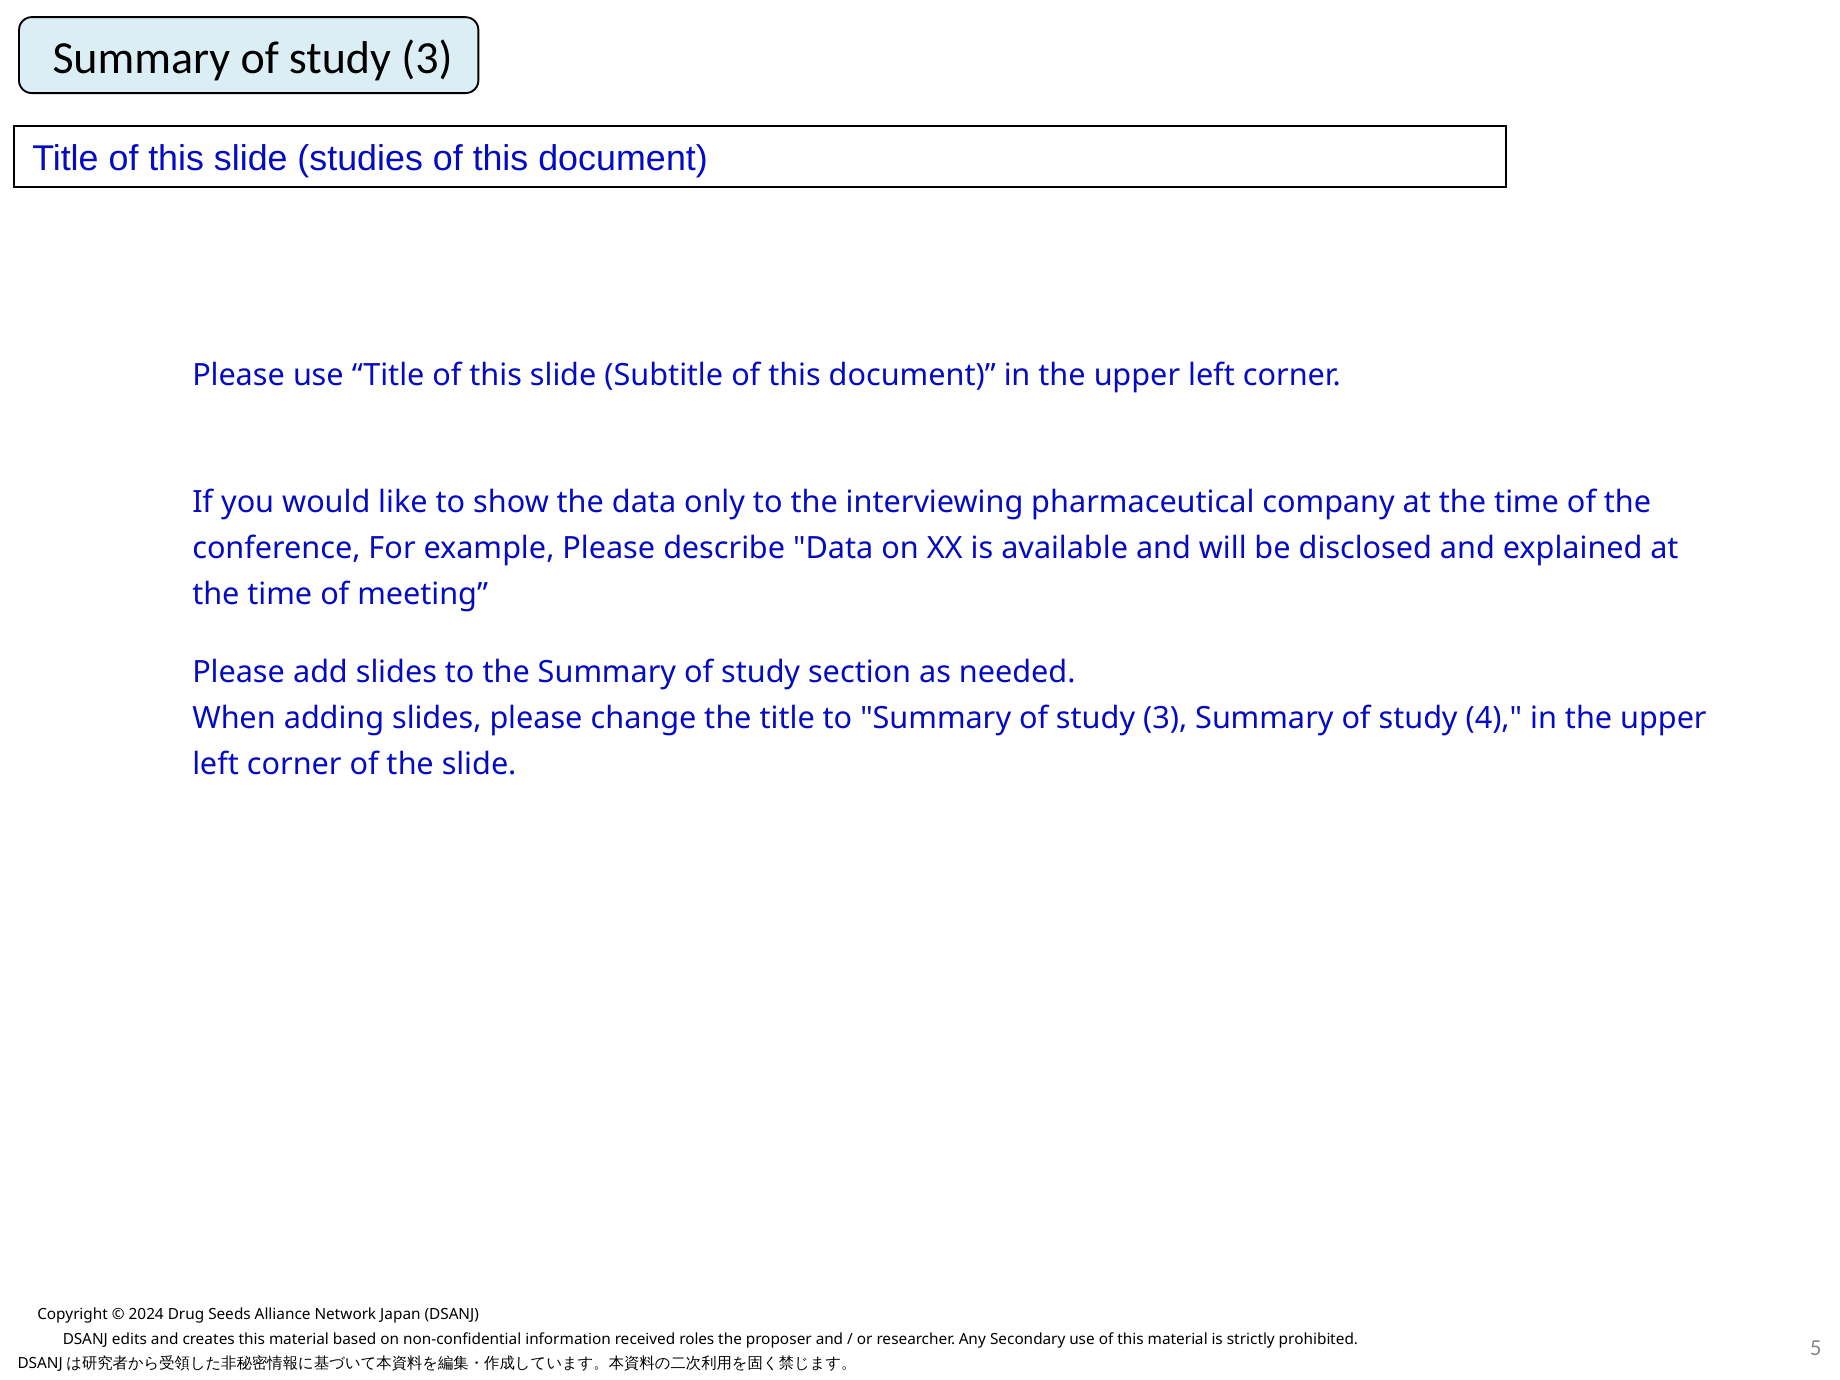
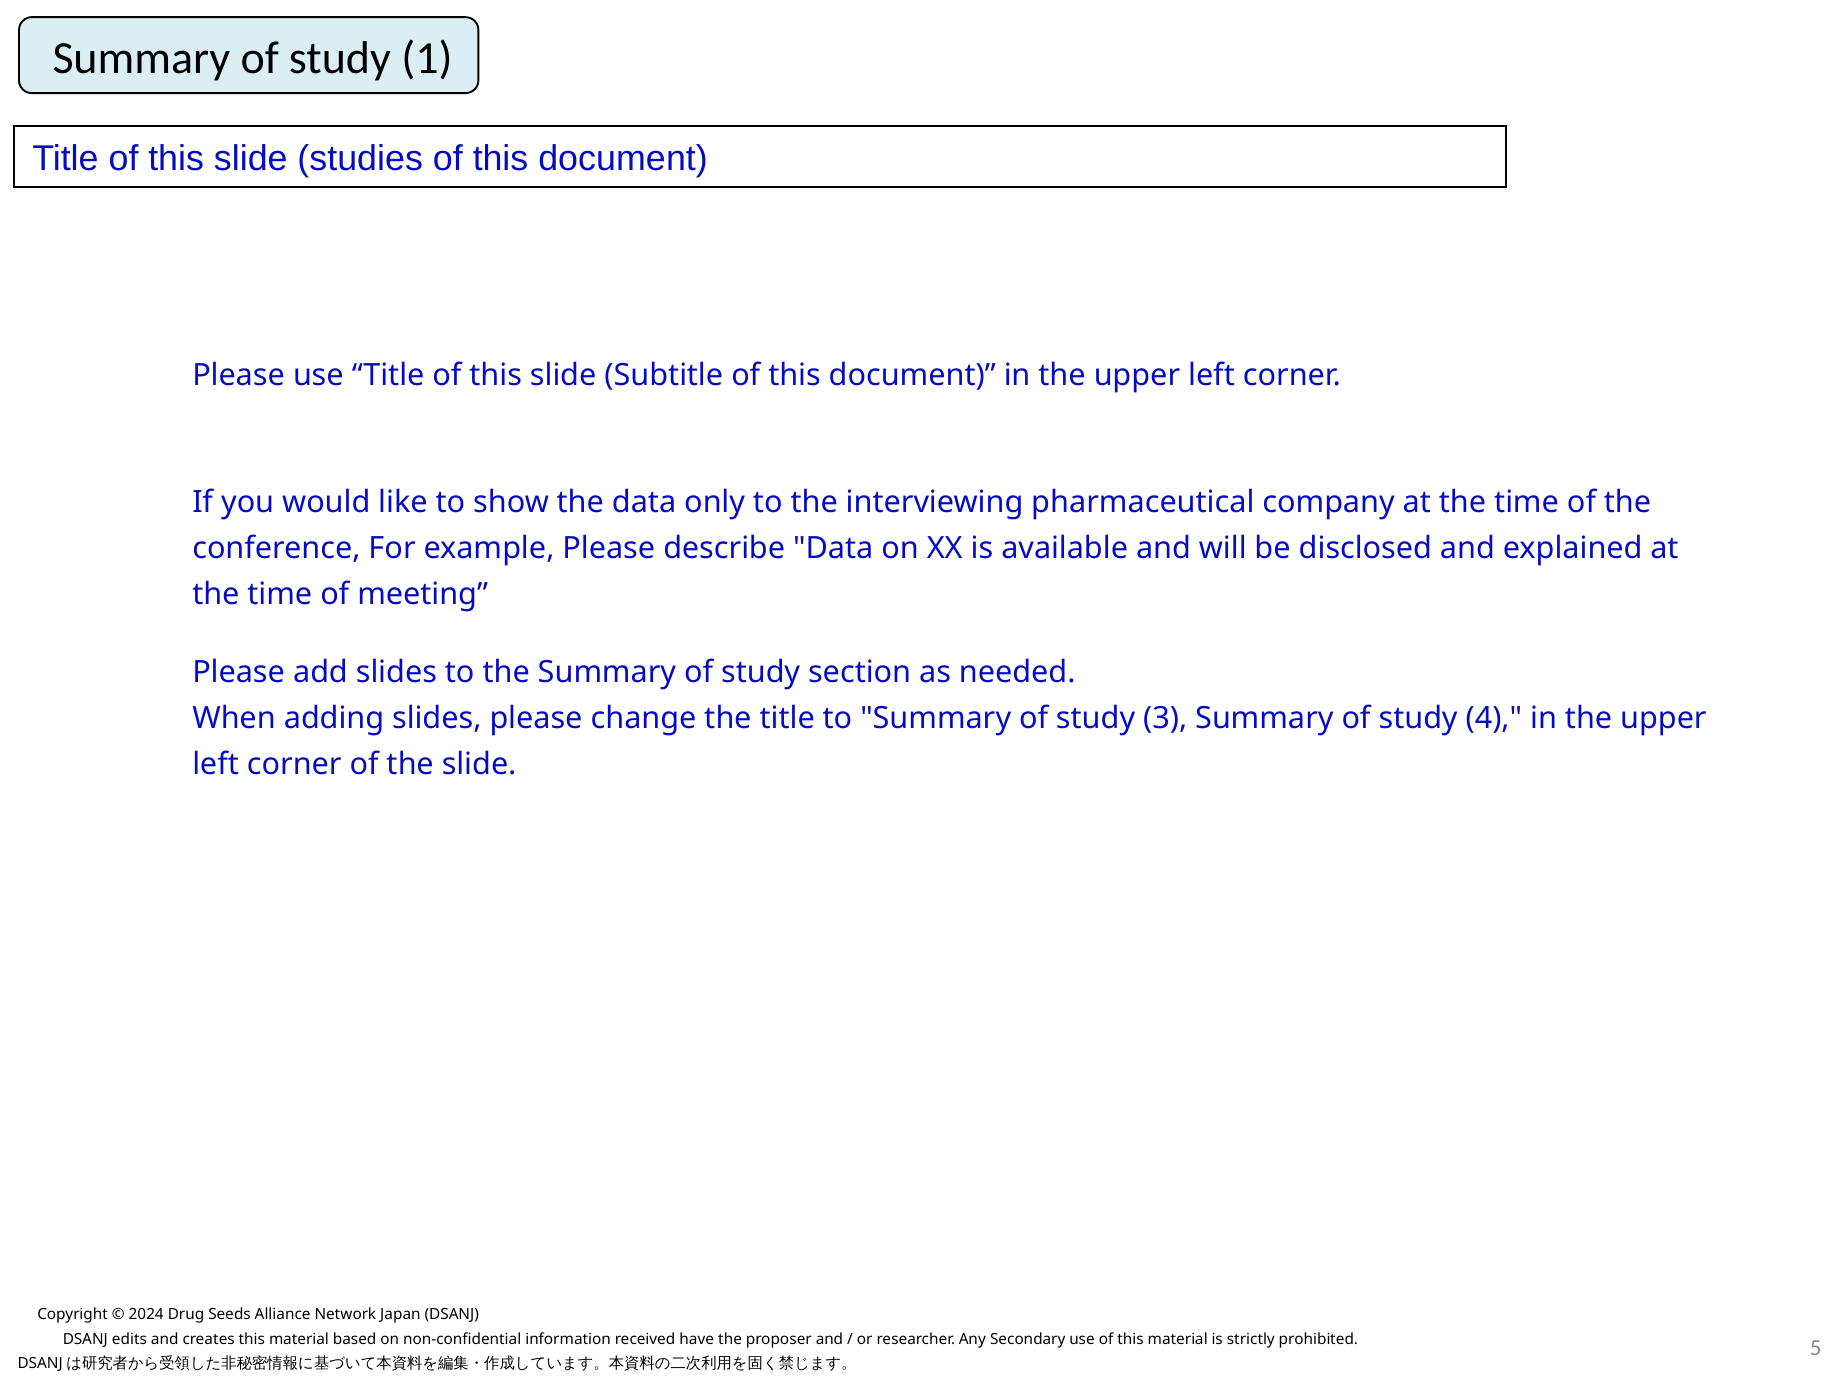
3 at (427, 59): 3 -> 1
roles: roles -> have
